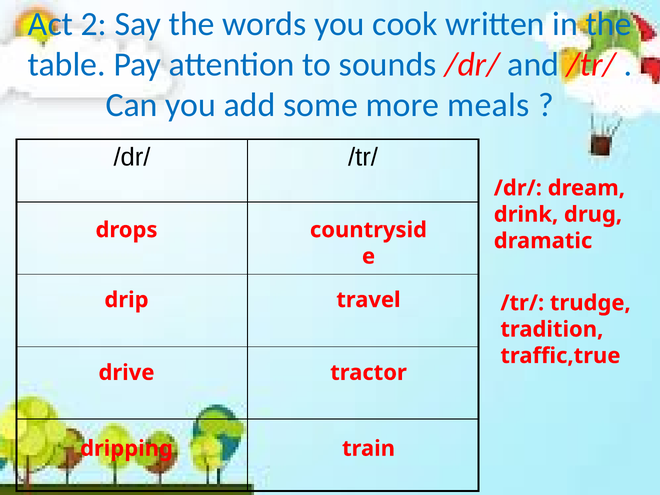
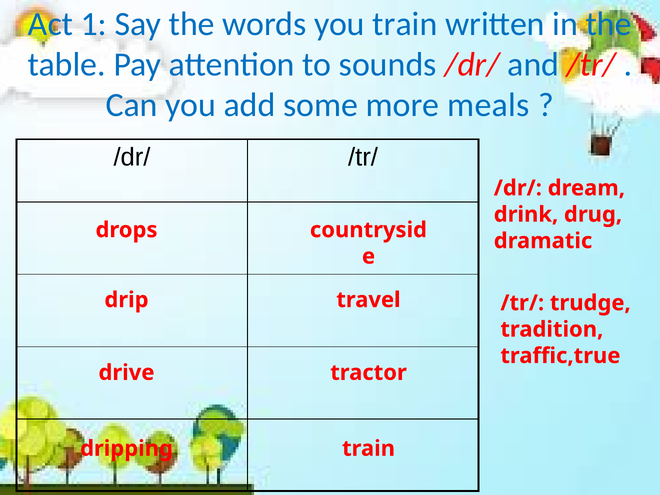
2: 2 -> 1
you cook: cook -> train
